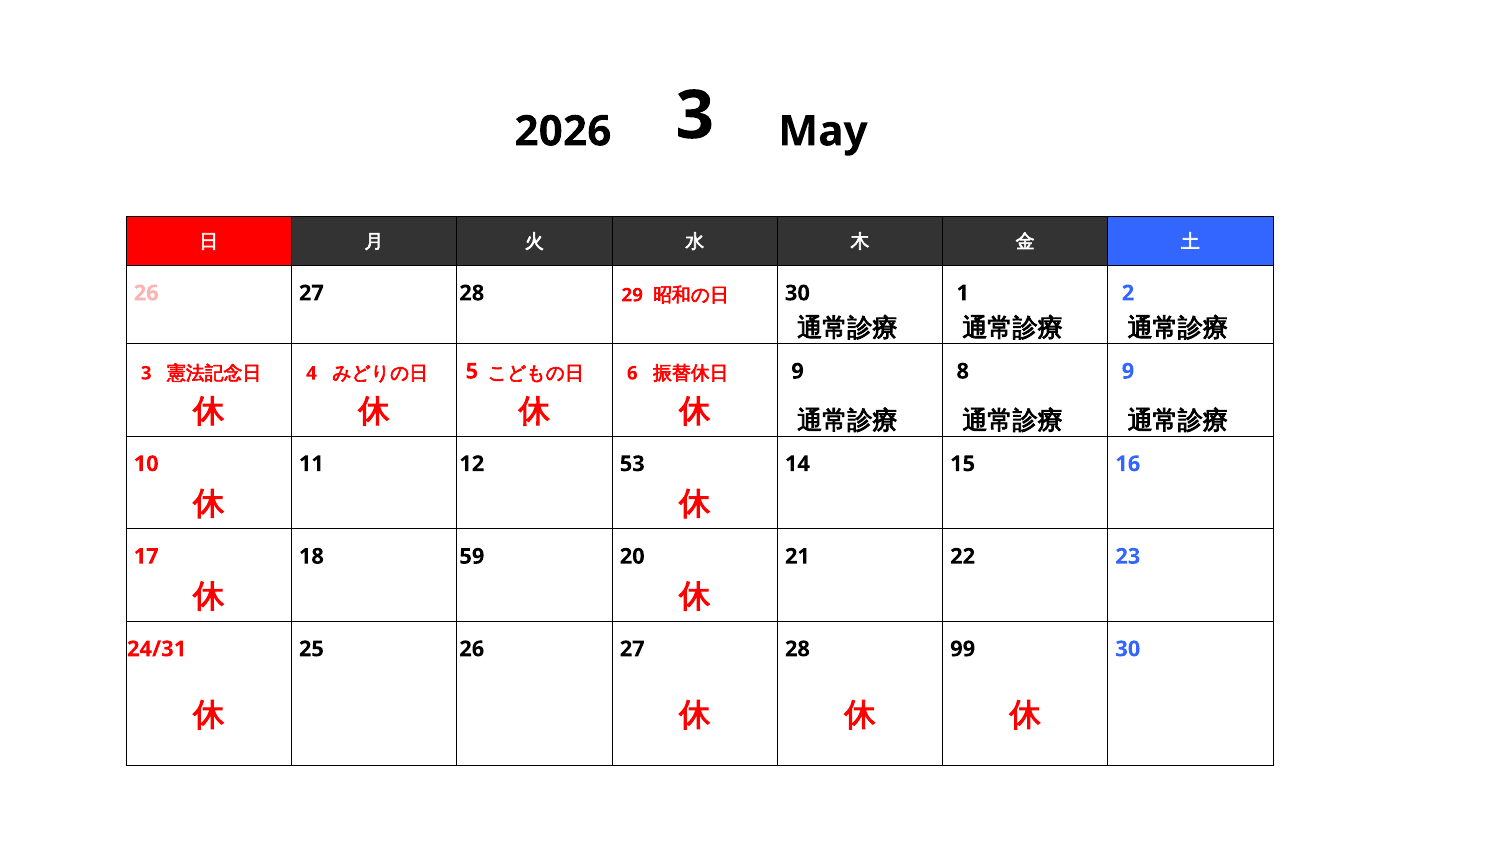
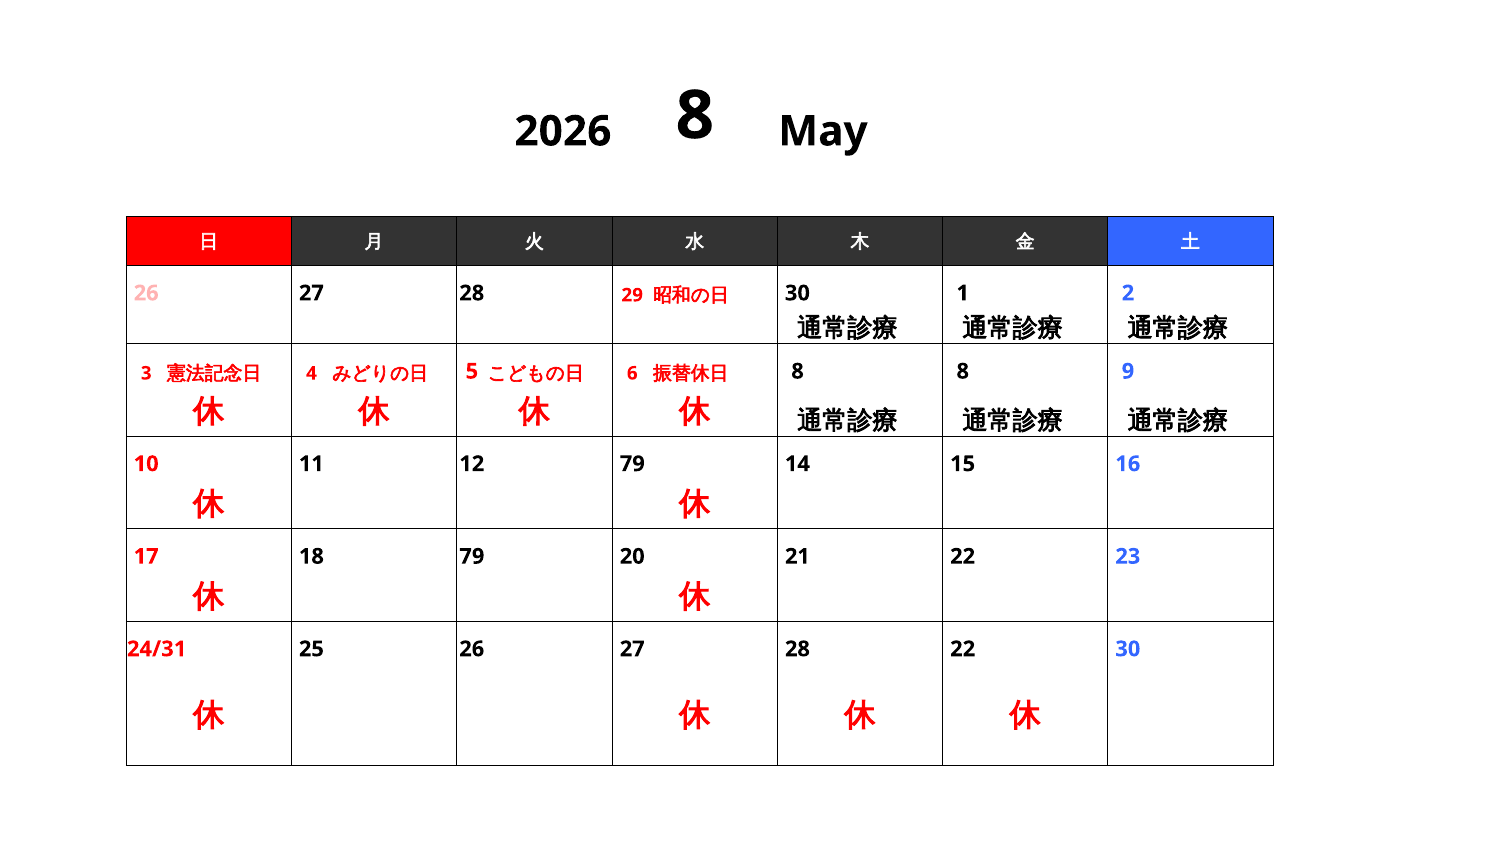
2026 3: 3 -> 8
9 at (798, 371): 9 -> 8
12 53: 53 -> 79
18 59: 59 -> 79
28 99: 99 -> 22
